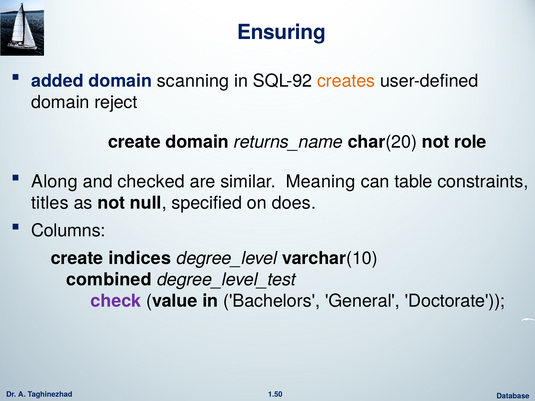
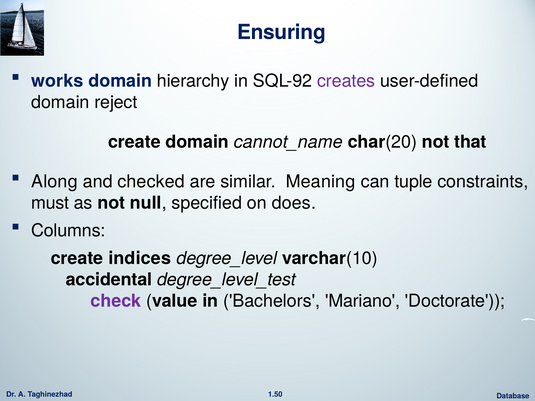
added: added -> works
scanning: scanning -> hierarchy
creates colour: orange -> purple
returns_name: returns_name -> cannot_name
role: role -> that
table: table -> tuple
titles: titles -> must
combined: combined -> accidental
General: General -> Mariano
